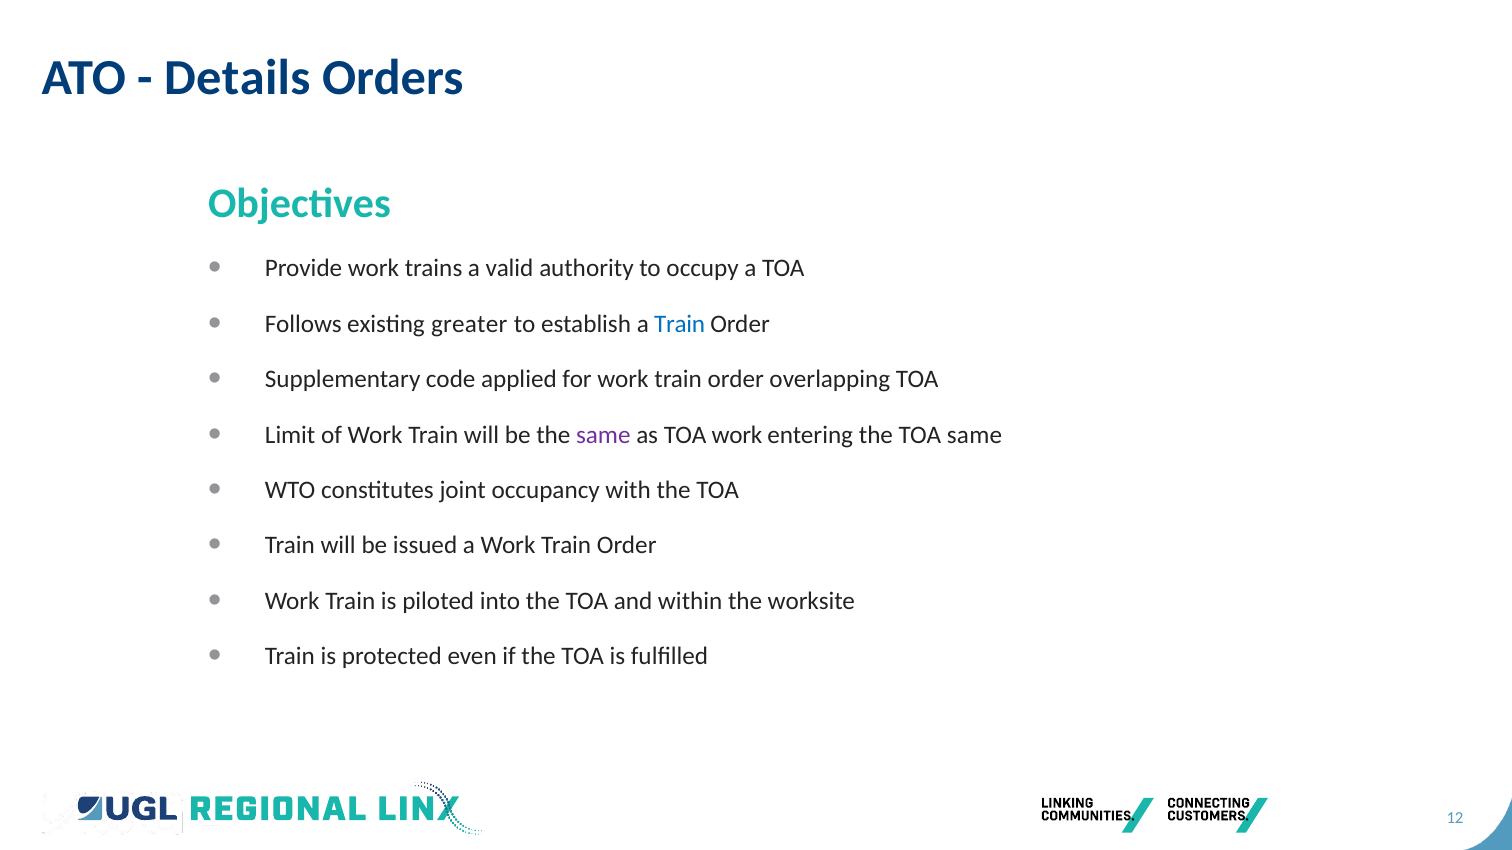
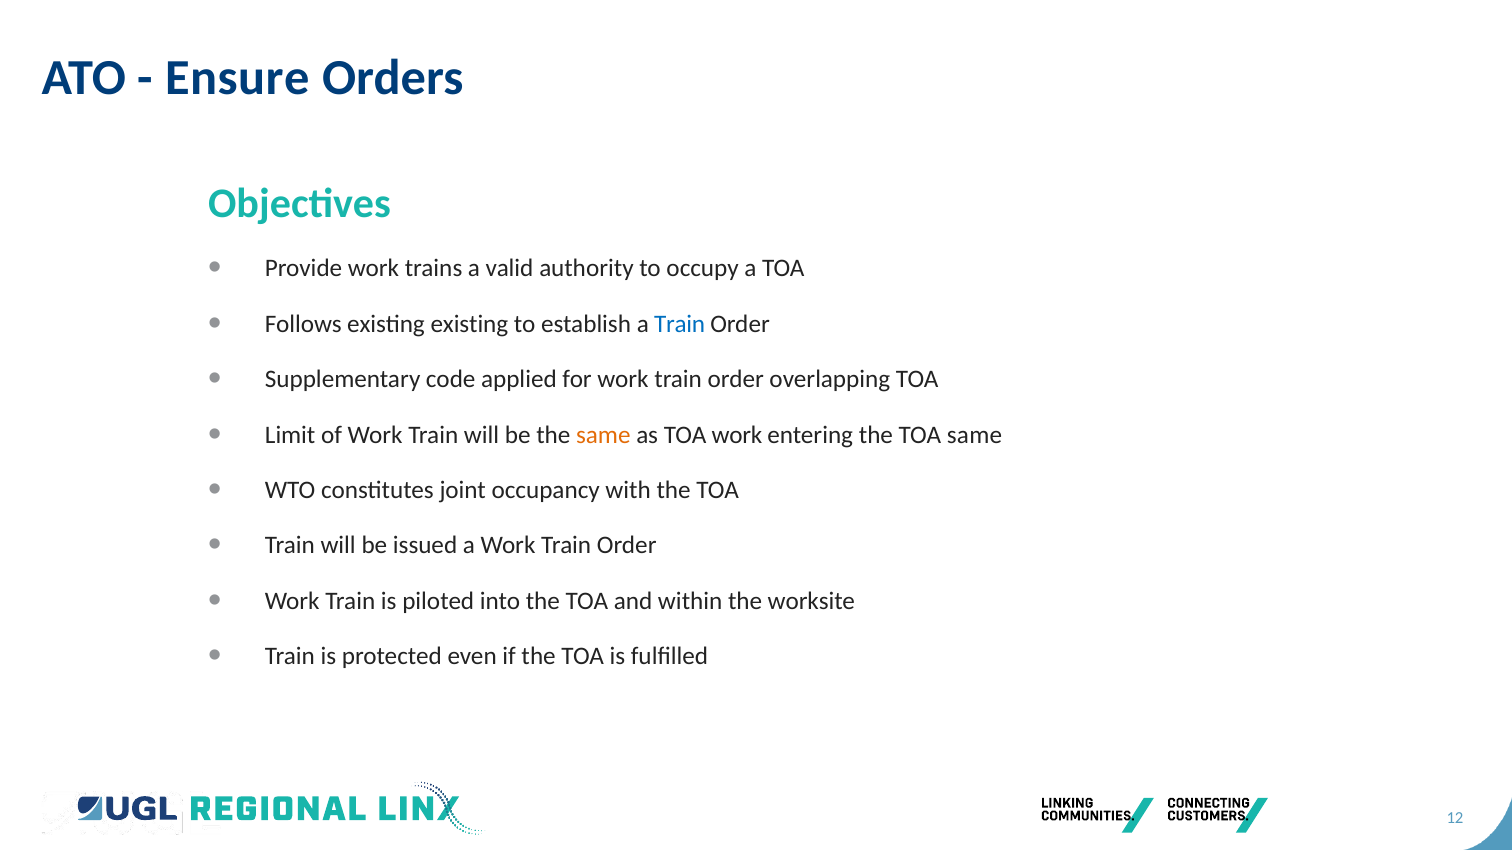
Details: Details -> Ensure
existing greater: greater -> existing
same at (603, 435) colour: purple -> orange
